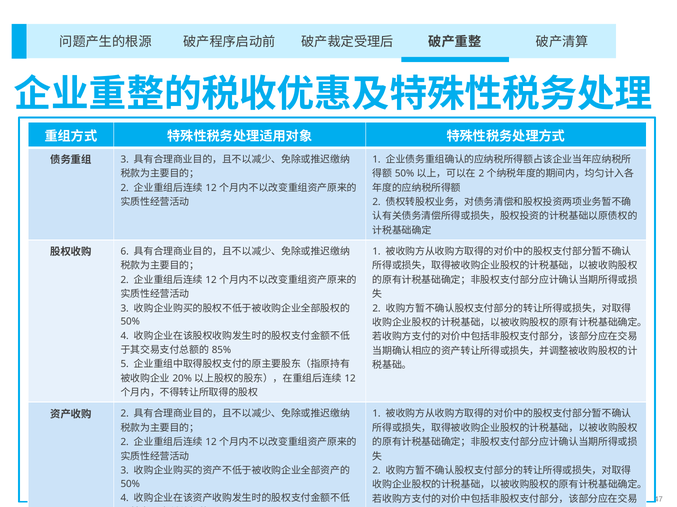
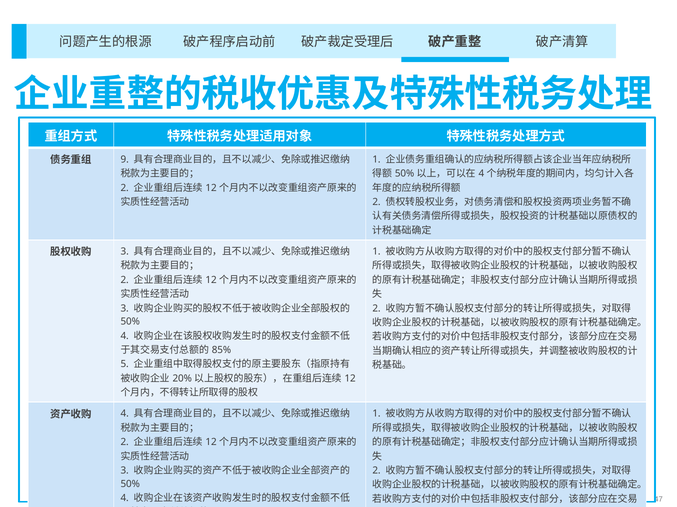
3 at (125, 160): 3 -> 9
2 at (481, 174): 2 -> 4
6 at (125, 252): 6 -> 3
2 at (125, 414): 2 -> 4
